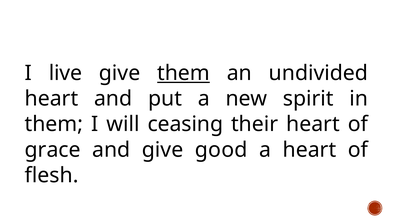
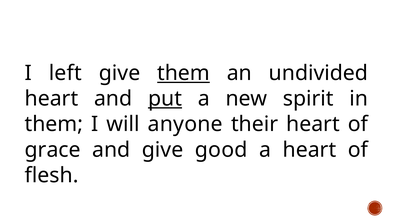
live: live -> left
put underline: none -> present
ceasing: ceasing -> anyone
